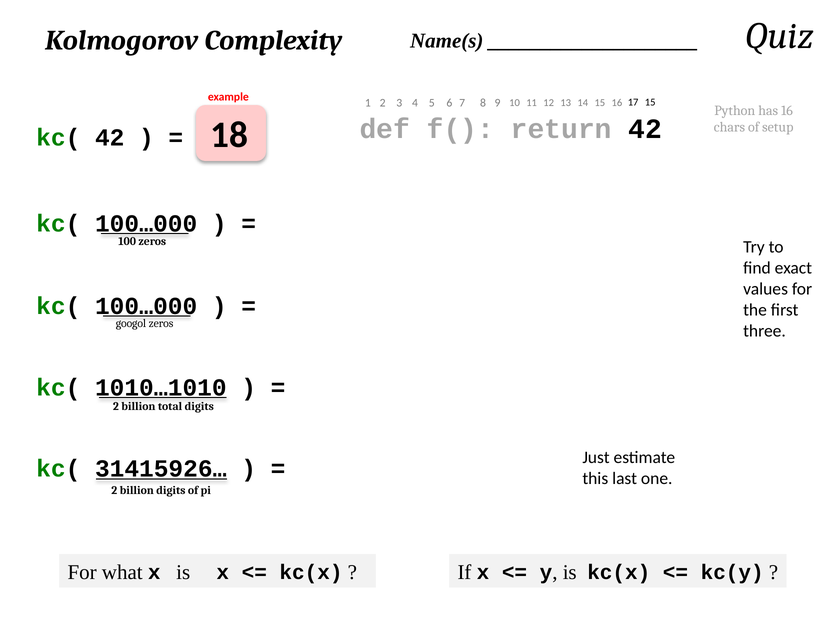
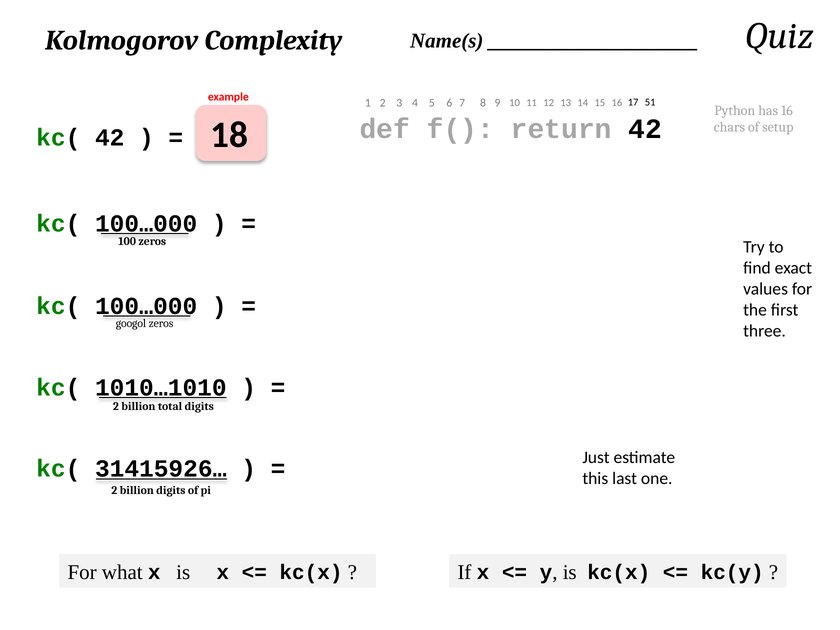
15 15: 15 -> 51
